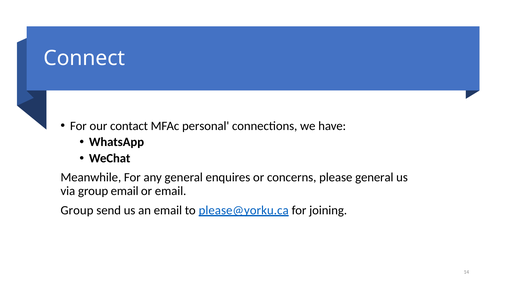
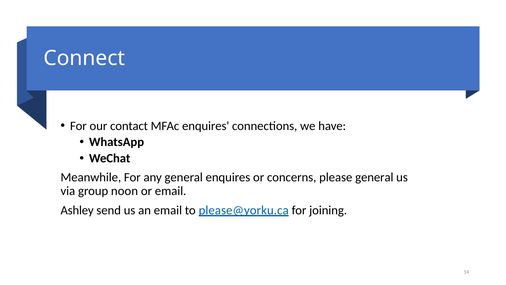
MFAc personal: personal -> enquires
group email: email -> noon
Group at (77, 210): Group -> Ashley
